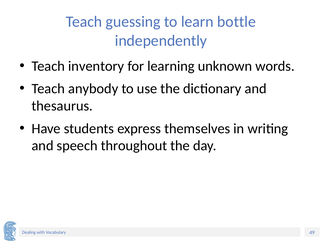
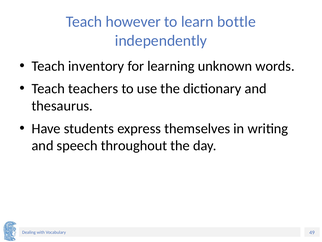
guessing: guessing -> however
anybody: anybody -> teachers
